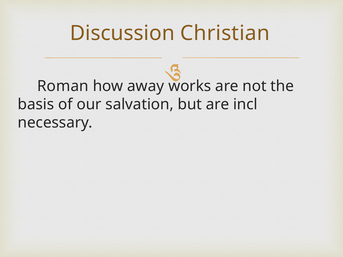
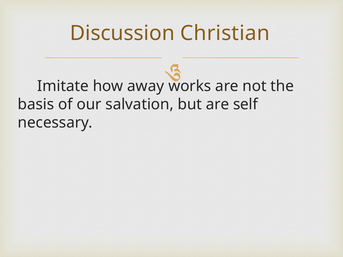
Roman: Roman -> Imitate
incl: incl -> self
